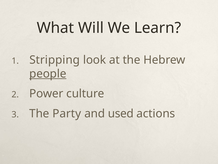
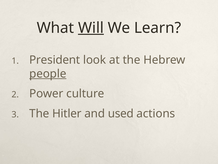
Will underline: none -> present
Stripping: Stripping -> President
Party: Party -> Hitler
